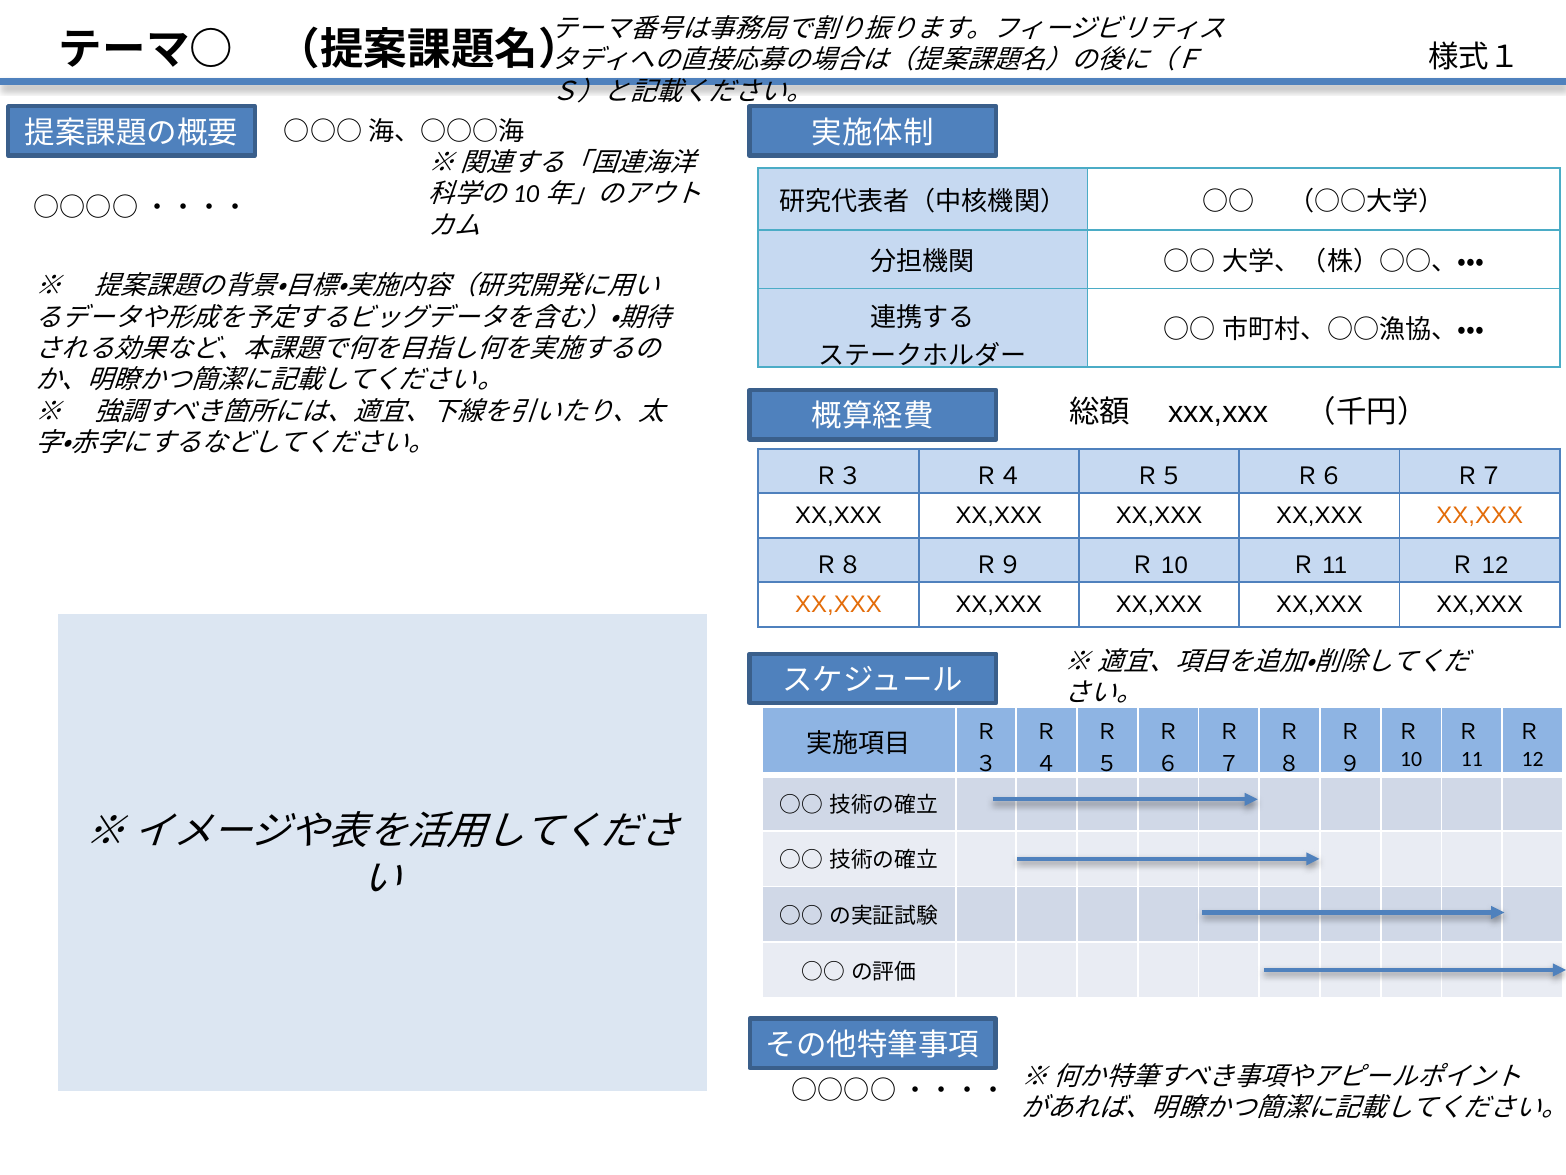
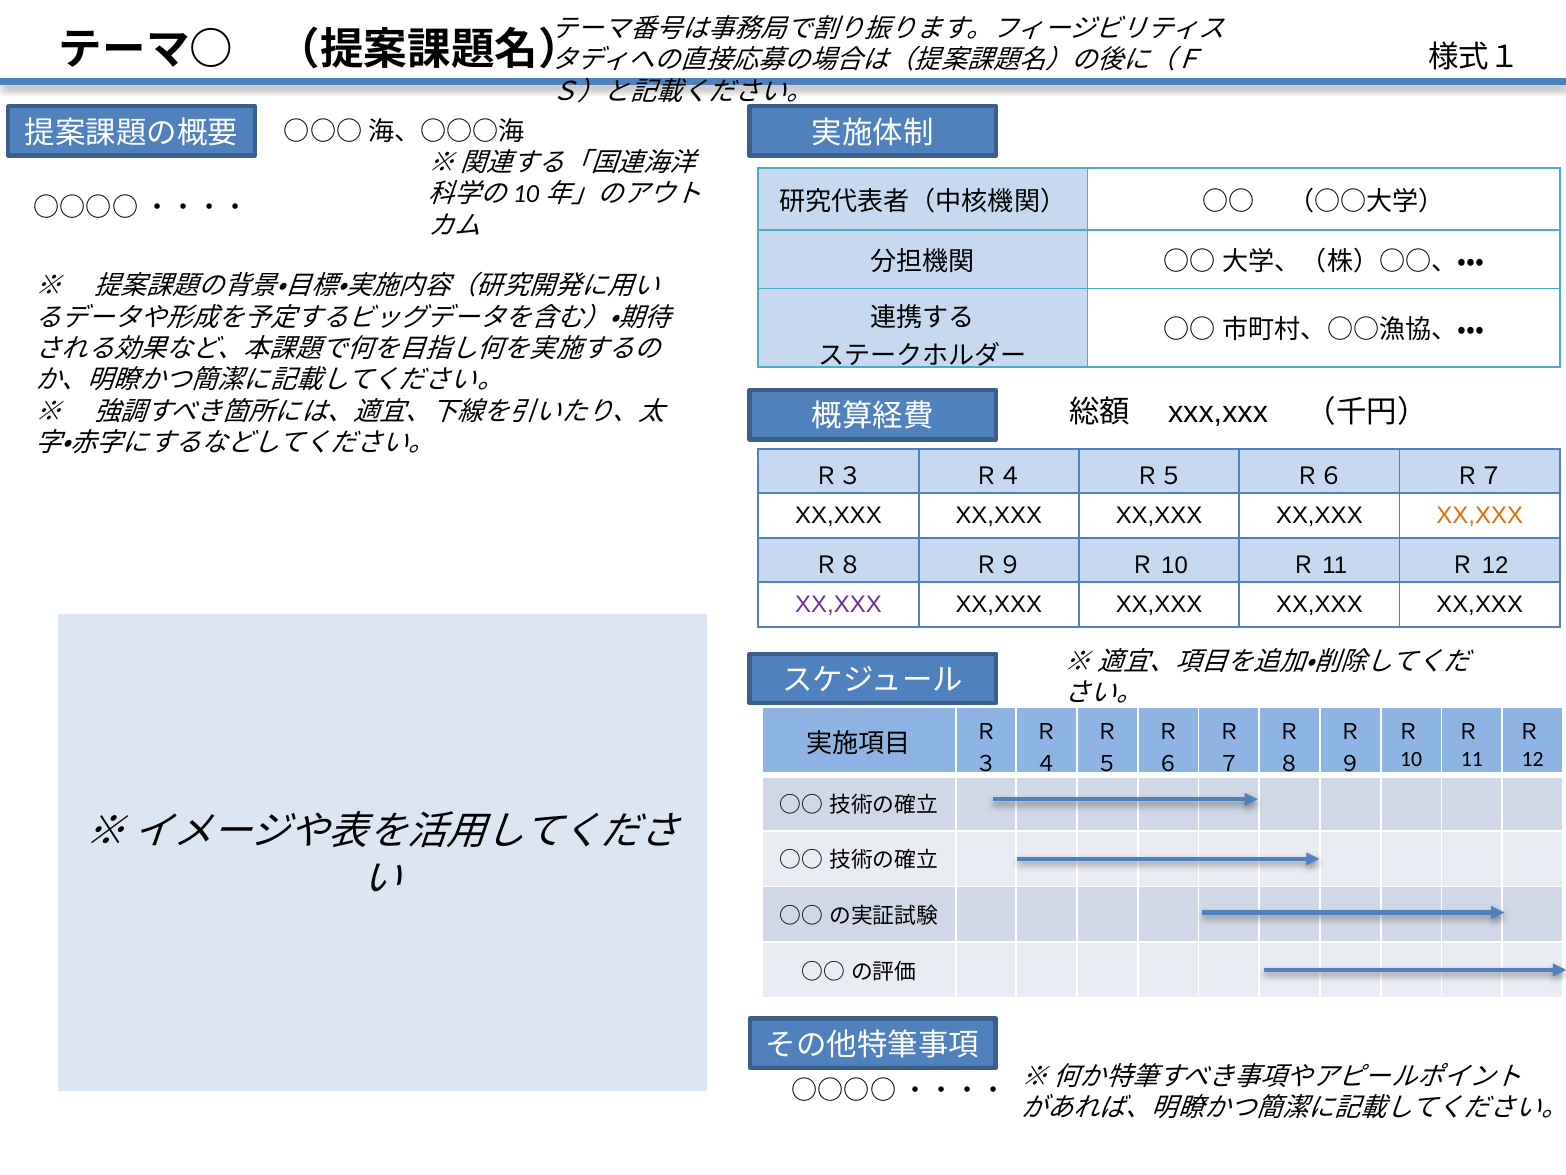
XX,XXX at (838, 605) colour: orange -> purple
